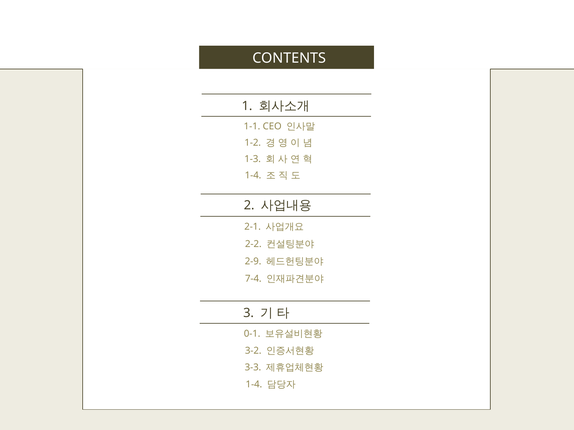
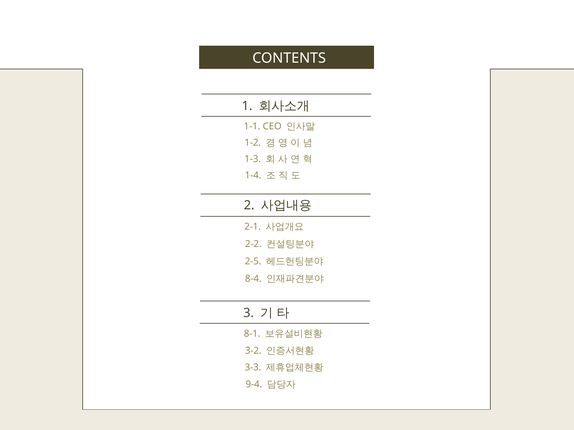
2-9: 2-9 -> 2-5
7-4: 7-4 -> 8-4
0-1: 0-1 -> 8-1
1-4 at (254, 385): 1-4 -> 9-4
